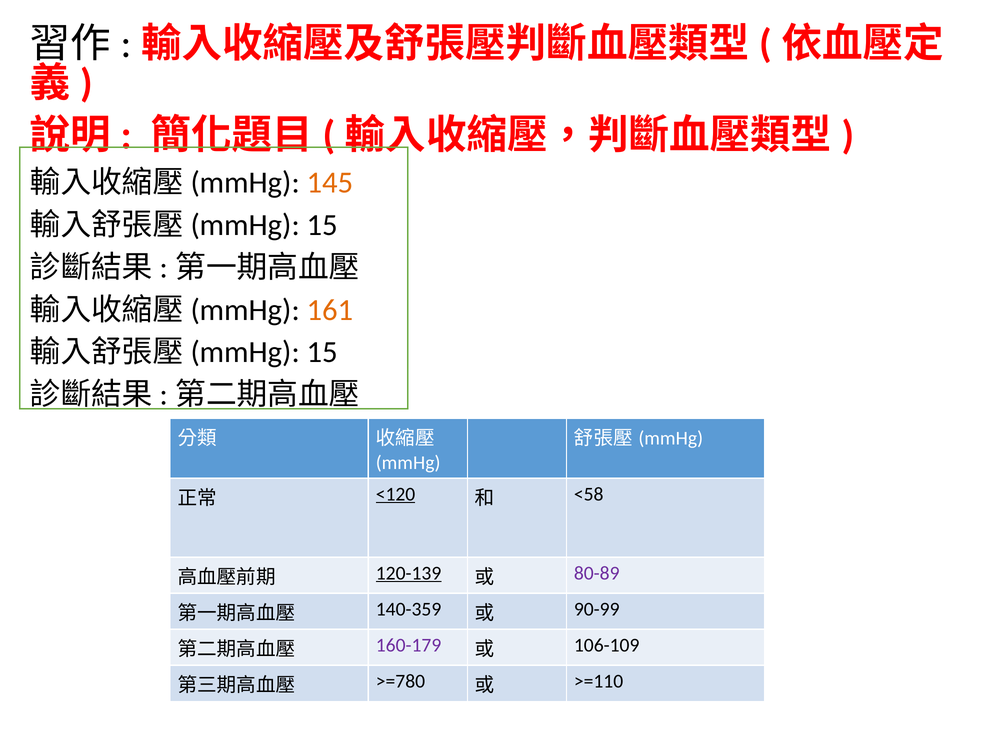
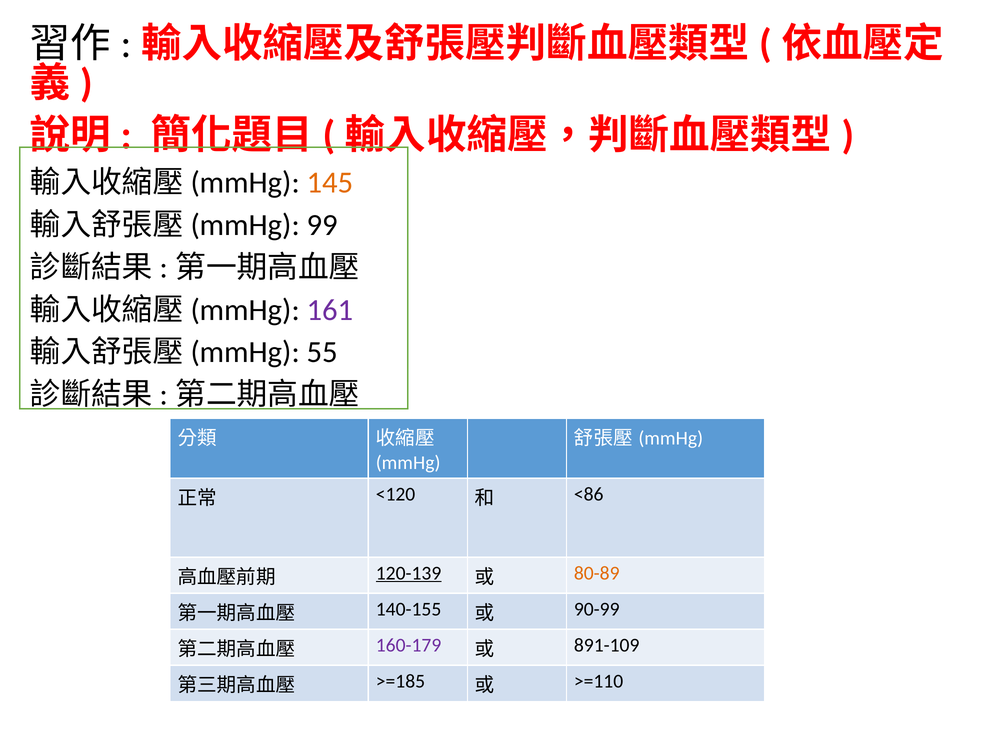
15 at (322, 225): 15 -> 99
161 colour: orange -> purple
15 at (322, 353): 15 -> 55
<120 underline: present -> none
<58: <58 -> <86
80-89 colour: purple -> orange
140-359: 140-359 -> 140-155
106-109: 106-109 -> 891-109
>=780: >=780 -> >=185
